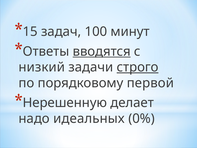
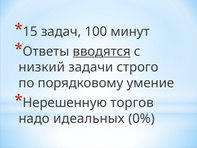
строго underline: present -> none
первой: первой -> умение
делает: делает -> торгов
